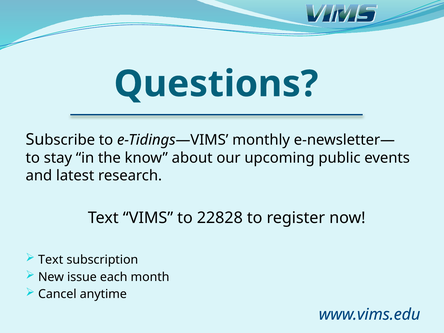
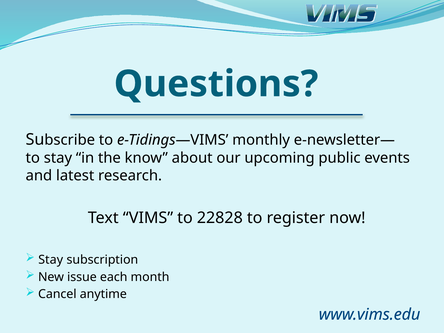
Text at (51, 260): Text -> Stay
